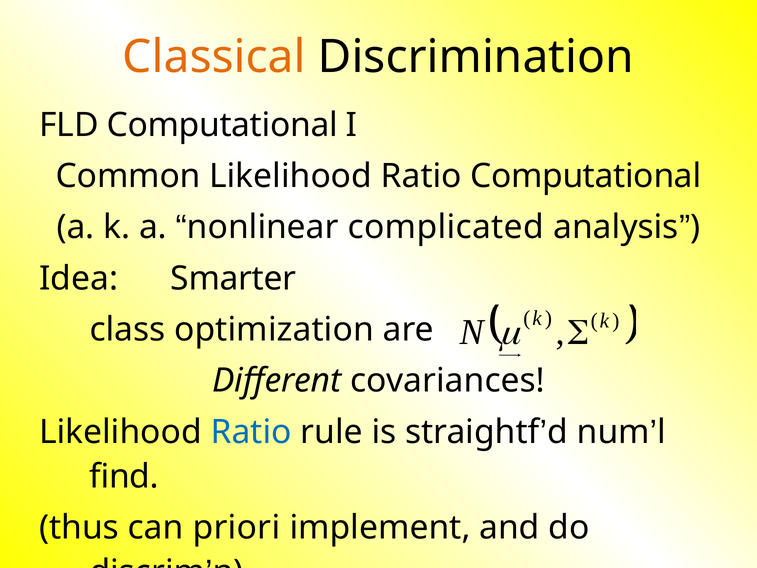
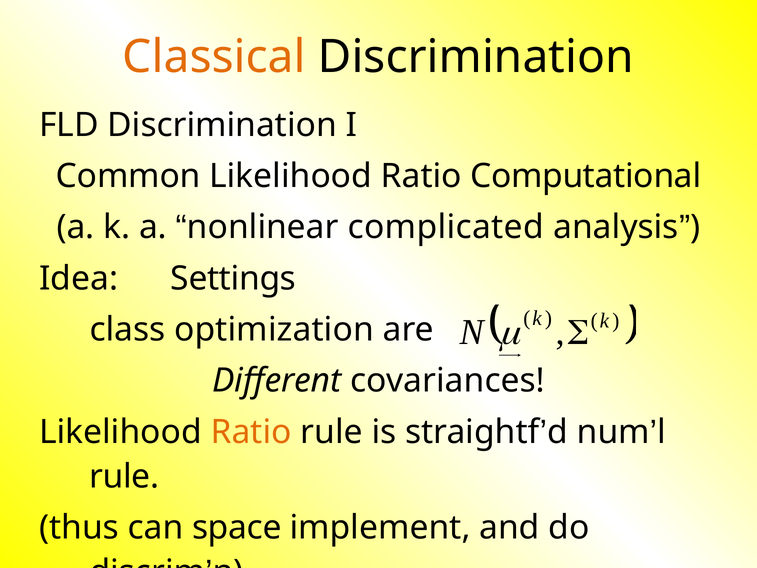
FLD Computational: Computational -> Discrimination
Smarter: Smarter -> Settings
Ratio at (251, 432) colour: blue -> orange
find at (124, 476): find -> rule
priori: priori -> space
